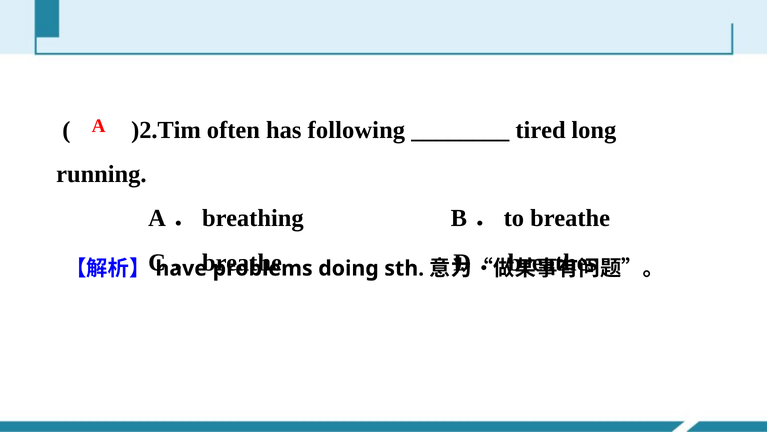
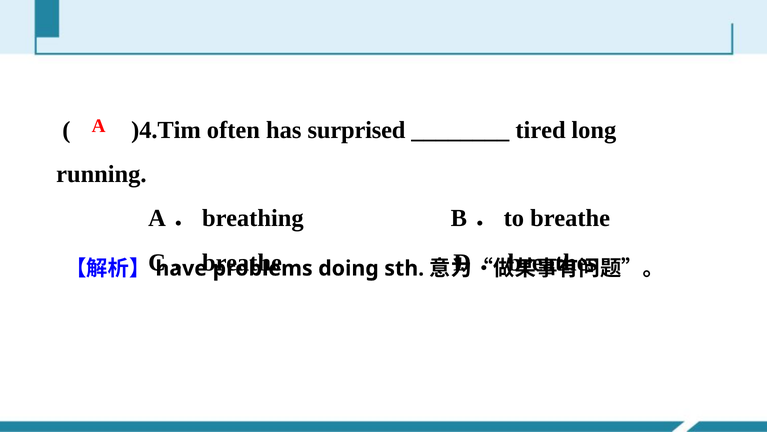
)2.Tim: )2.Tim -> )4.Tim
following: following -> surprised
